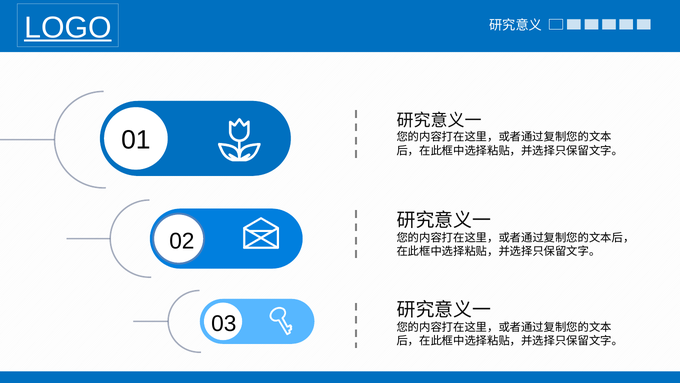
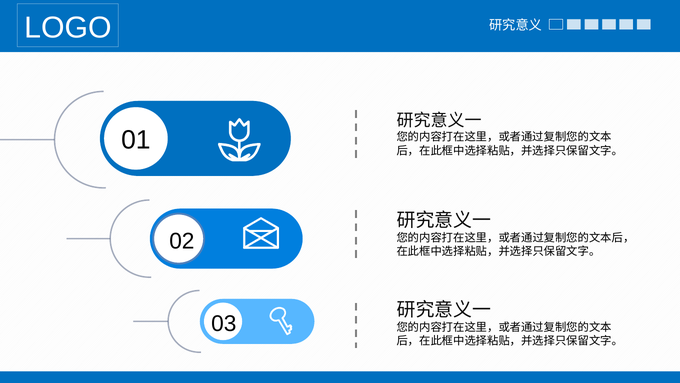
LOGO underline: present -> none
